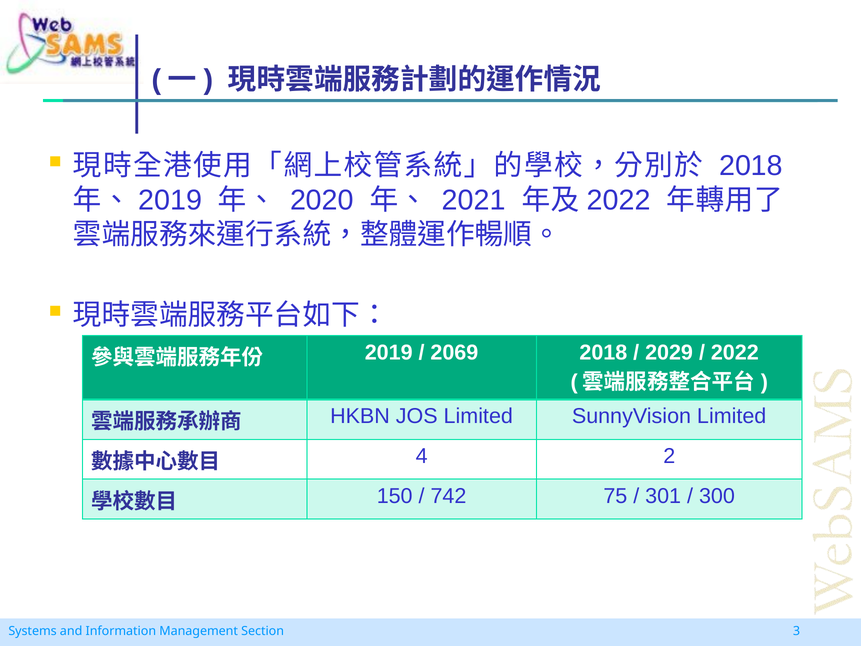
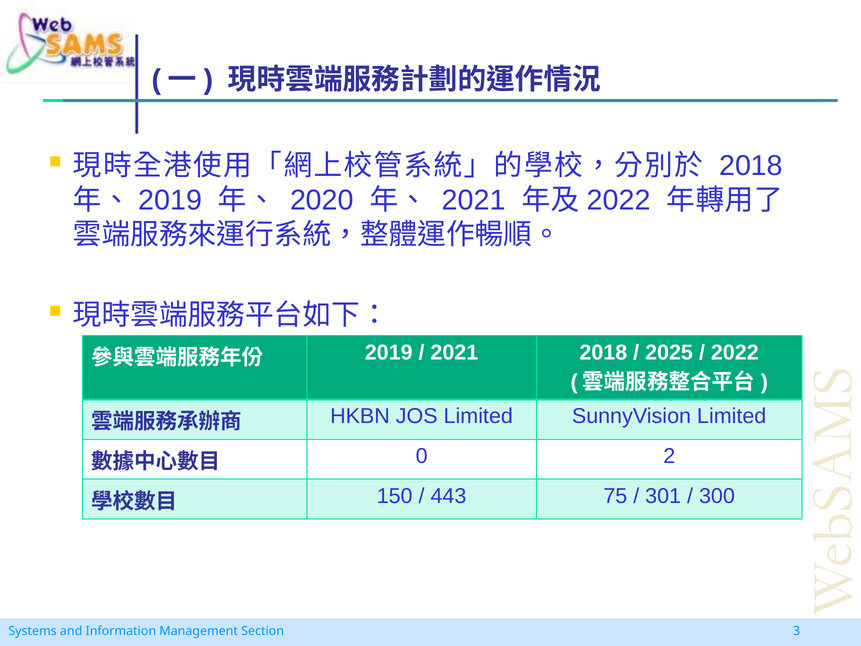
2069 at (454, 352): 2069 -> 2021
2029: 2029 -> 2025
4: 4 -> 0
742: 742 -> 443
